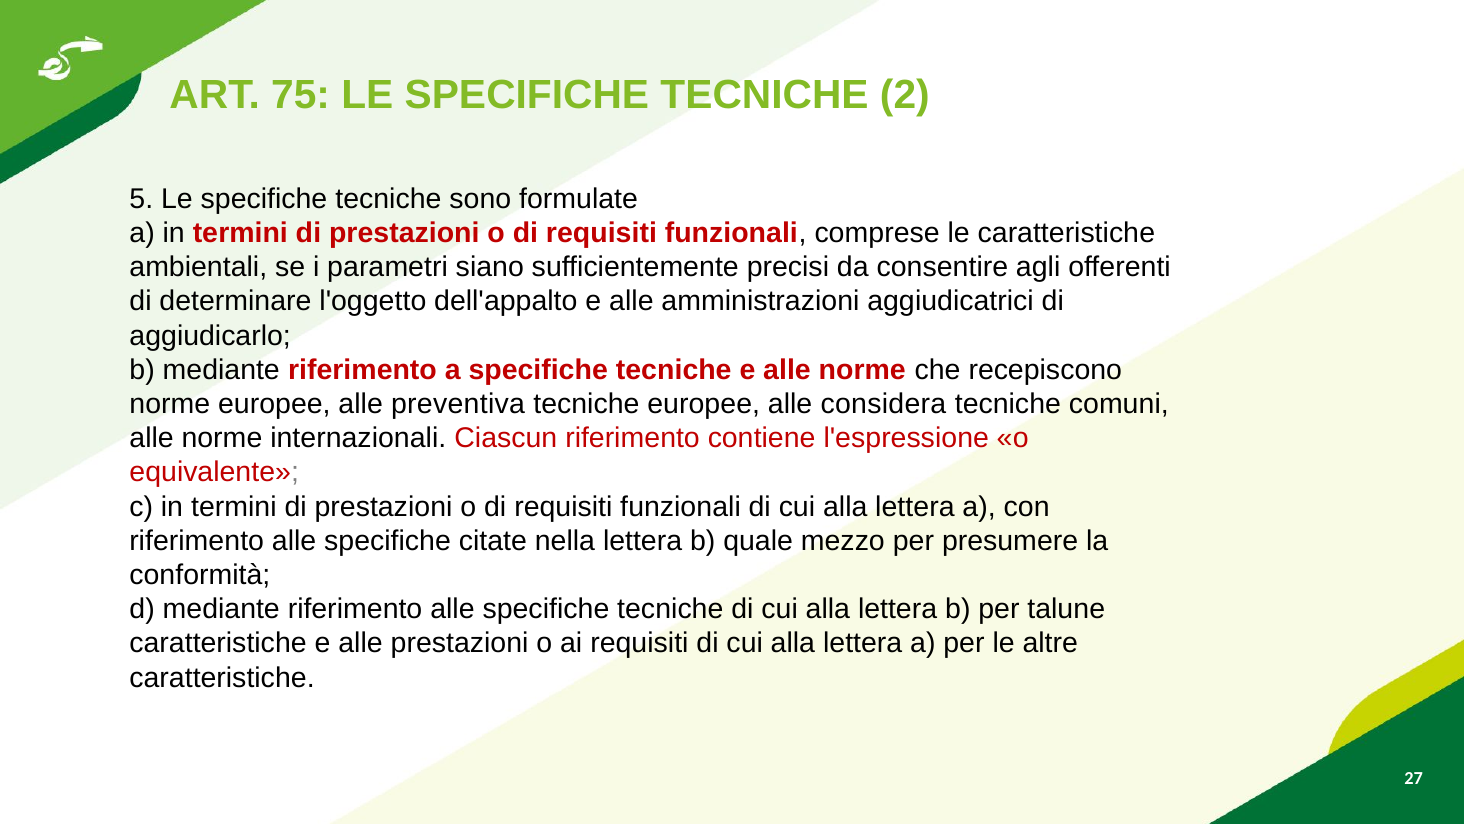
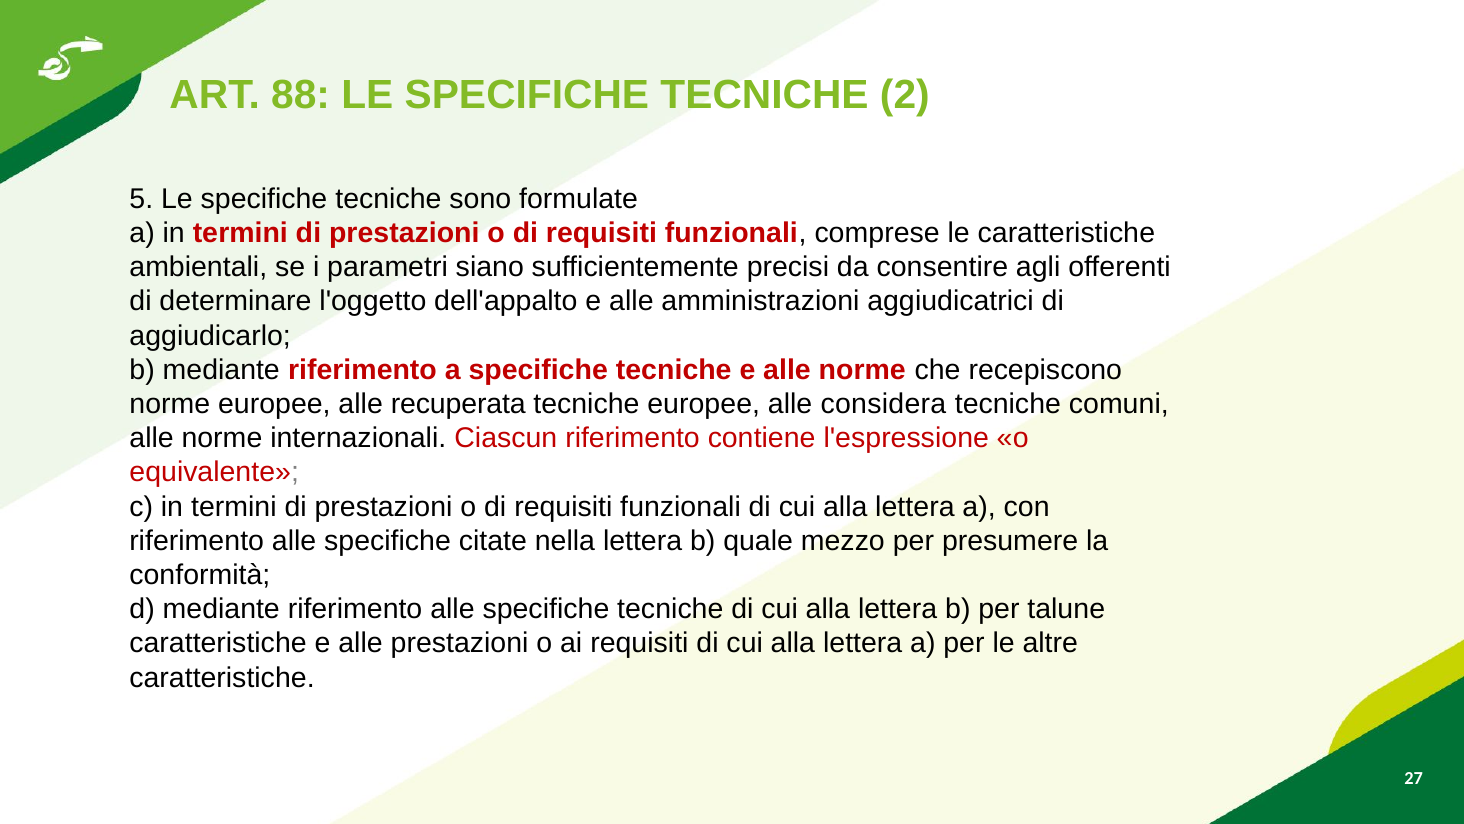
75: 75 -> 88
preventiva: preventiva -> recuperata
